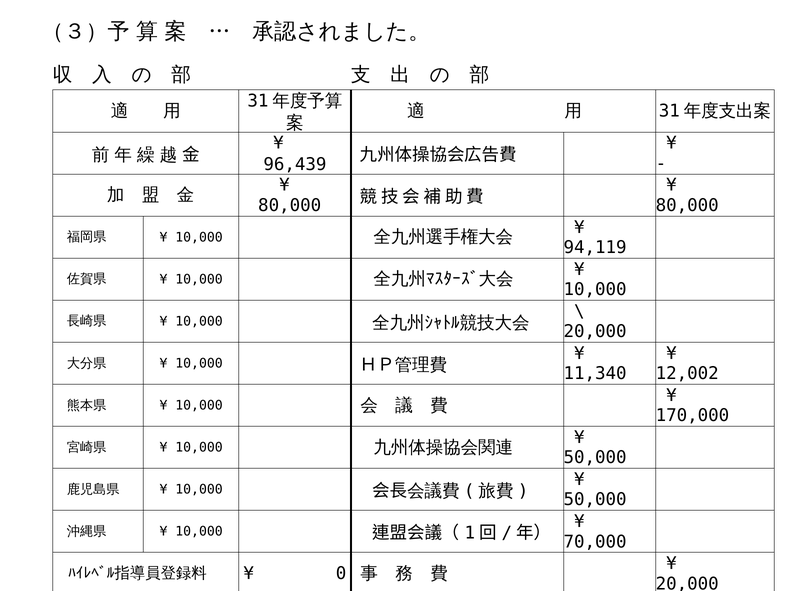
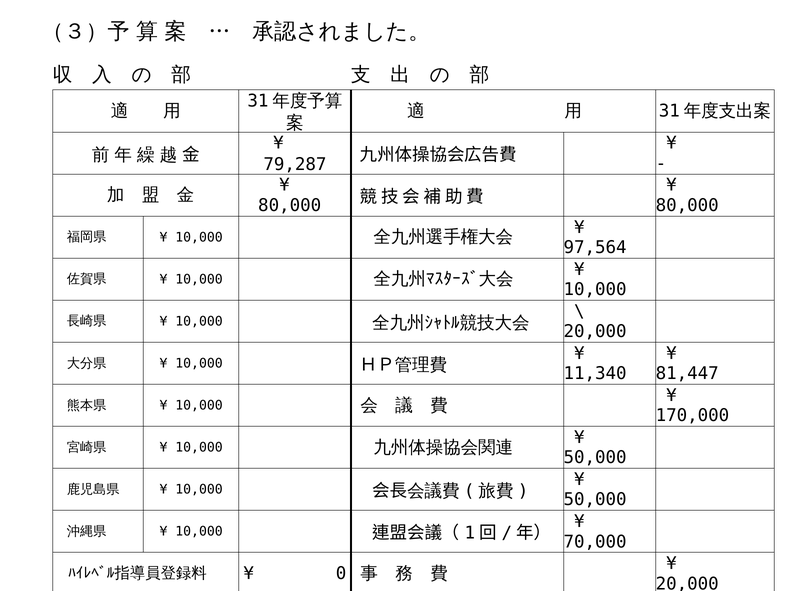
96,439: 96,439 -> 79,287
94,119: 94,119 -> 97,564
12,002: 12,002 -> 81,447
